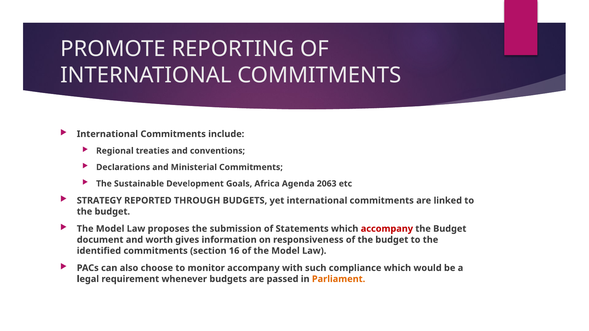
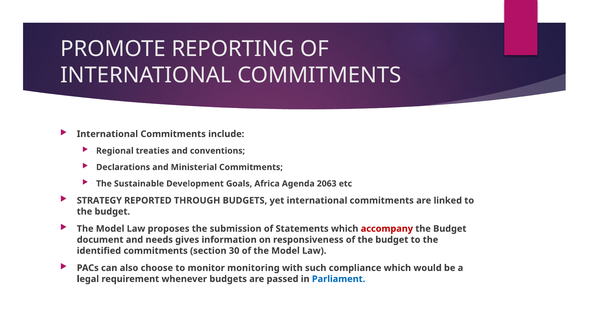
worth: worth -> needs
16: 16 -> 30
monitor accompany: accompany -> monitoring
Parliament colour: orange -> blue
